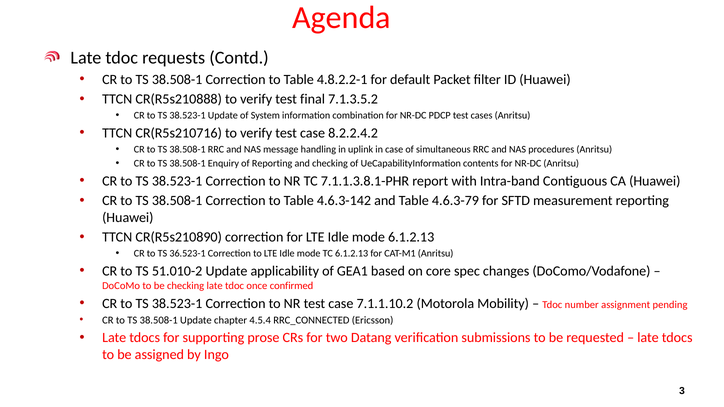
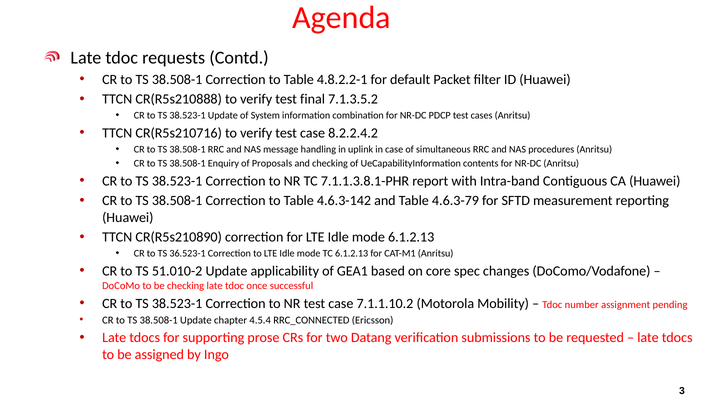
of Reporting: Reporting -> Proposals
confirmed: confirmed -> successful
